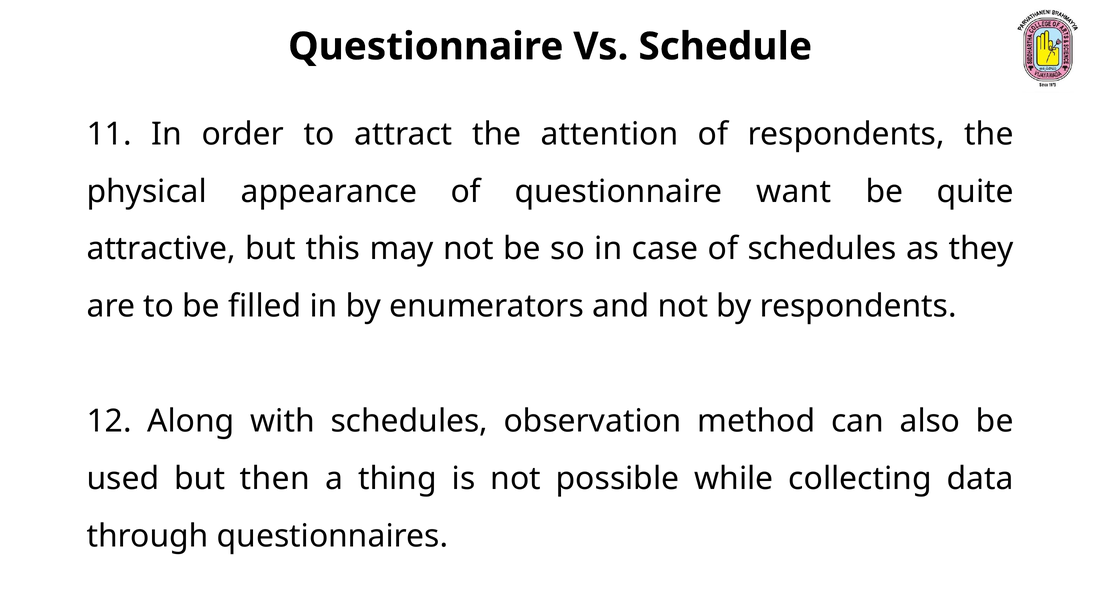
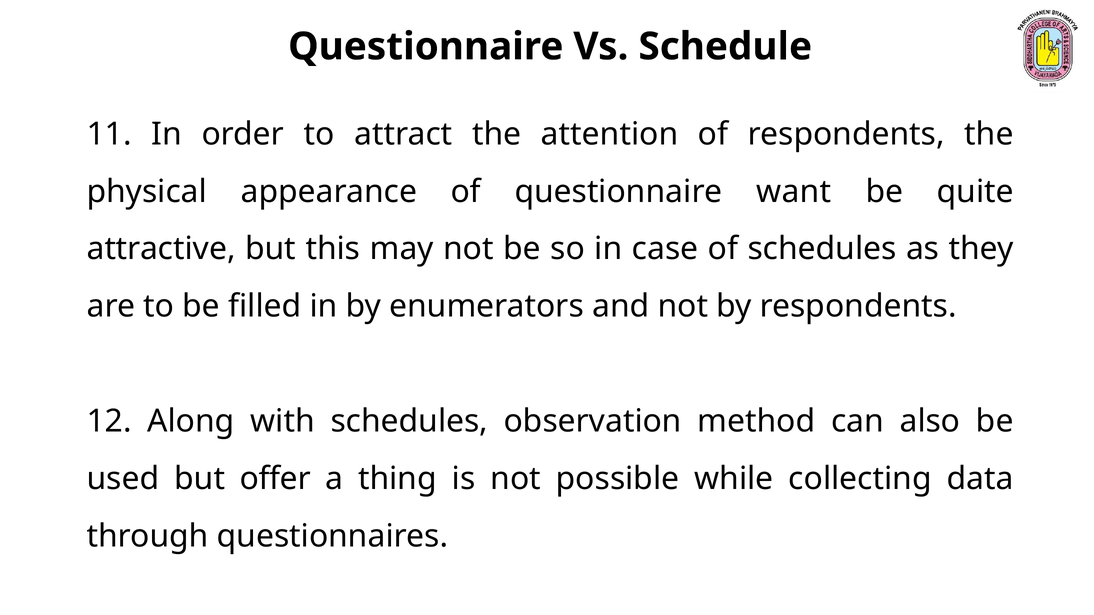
then: then -> offer
